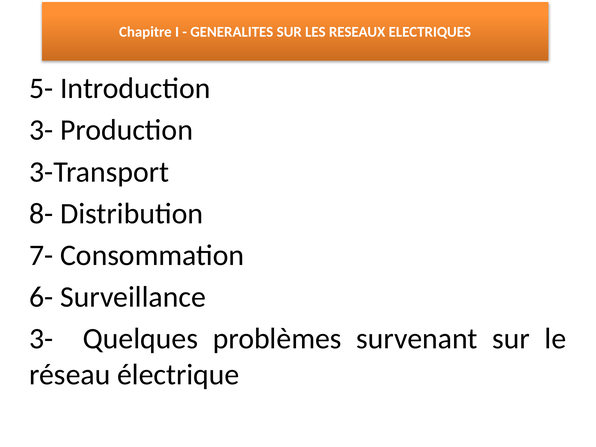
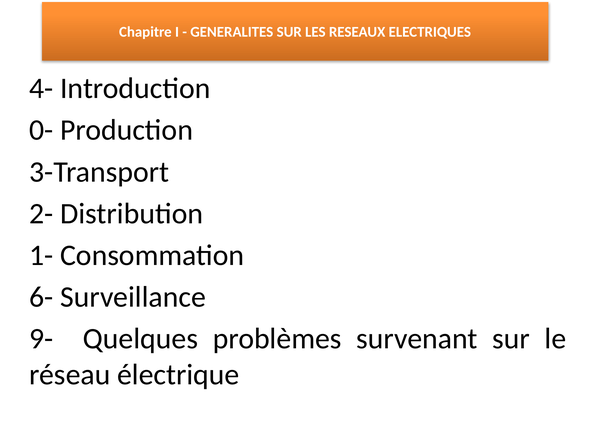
5-: 5- -> 4-
3- at (41, 130): 3- -> 0-
8-: 8- -> 2-
7-: 7- -> 1-
3- at (41, 339): 3- -> 9-
